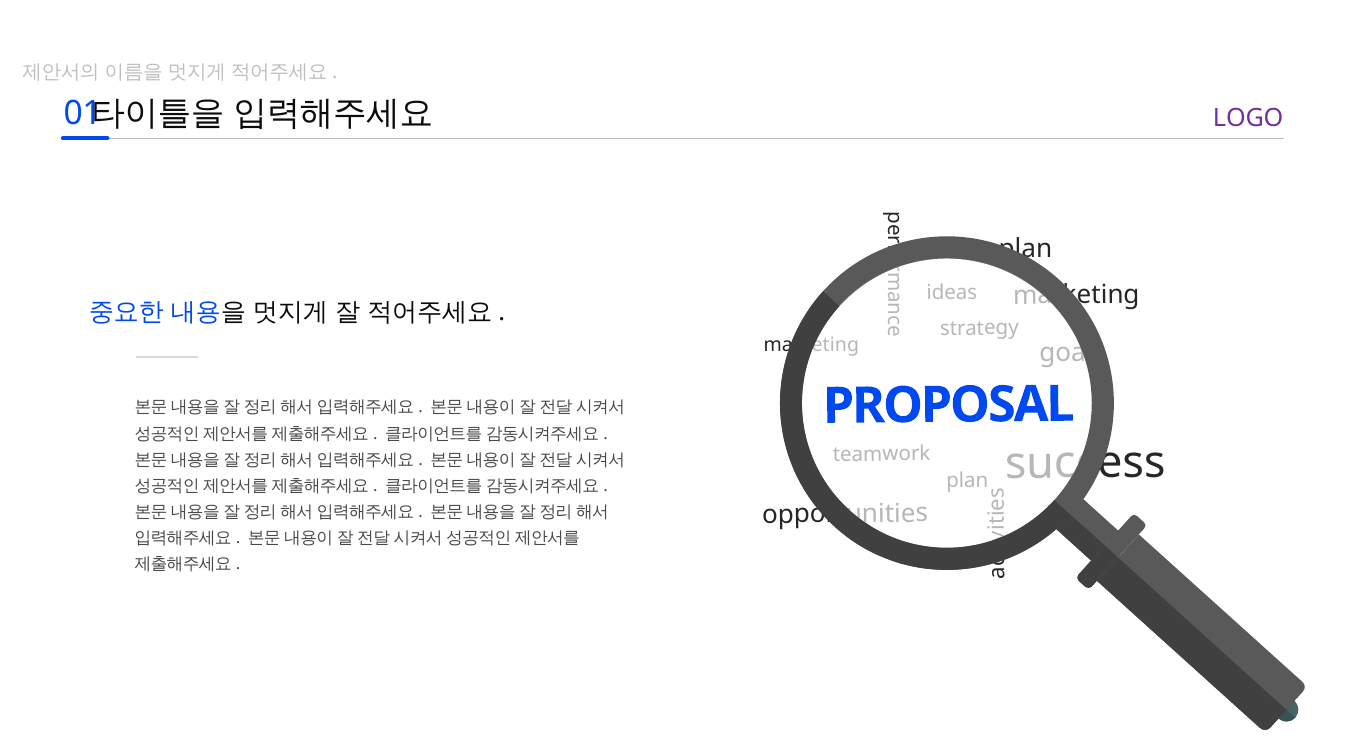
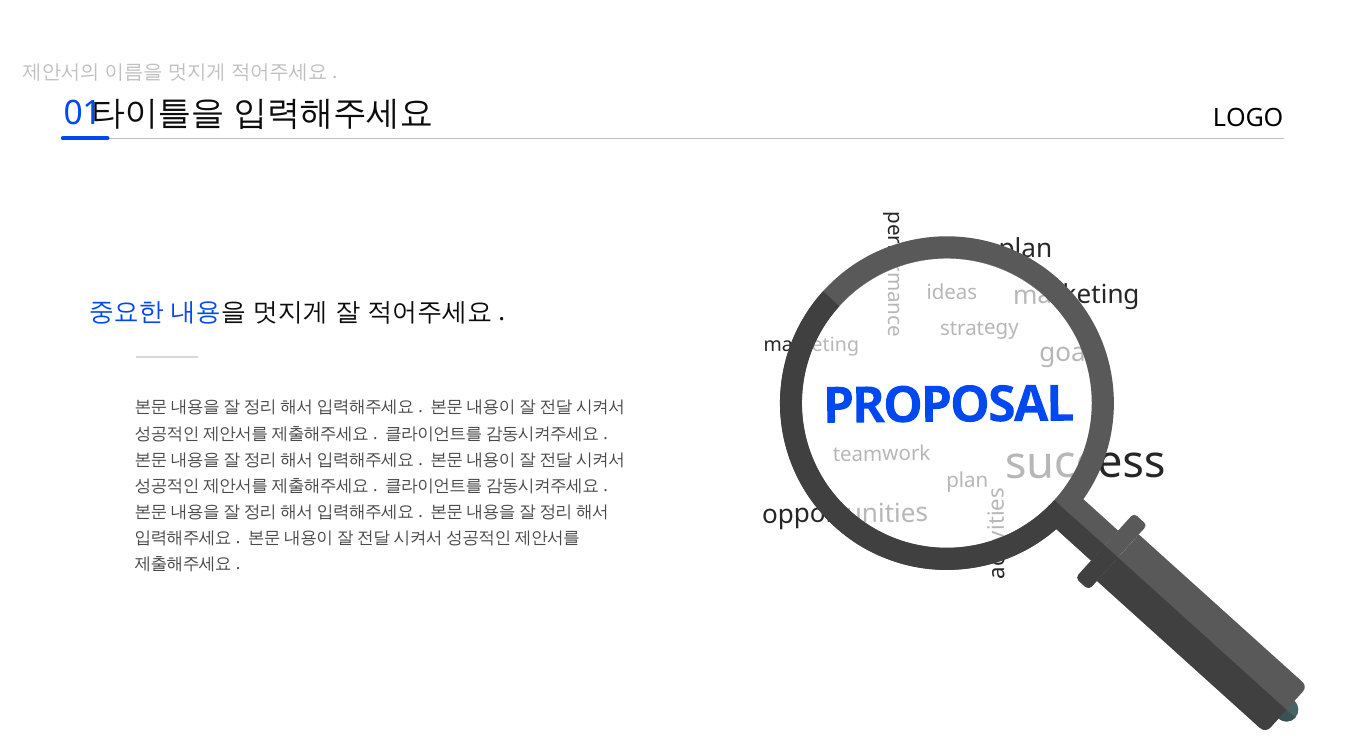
LOGO colour: purple -> black
